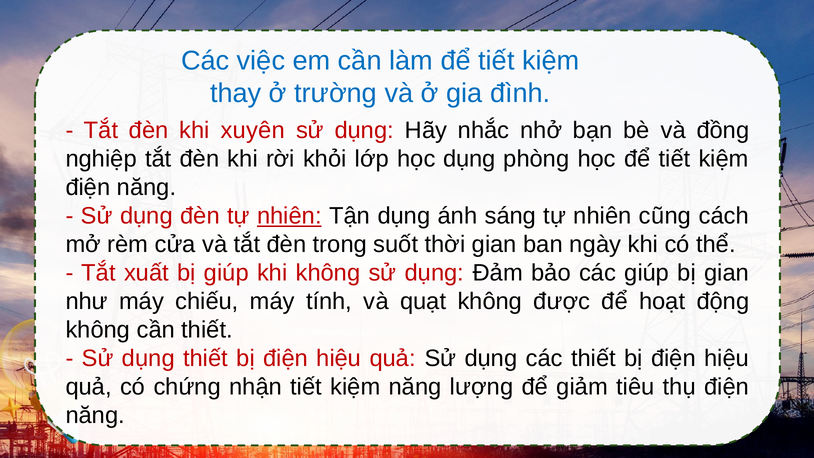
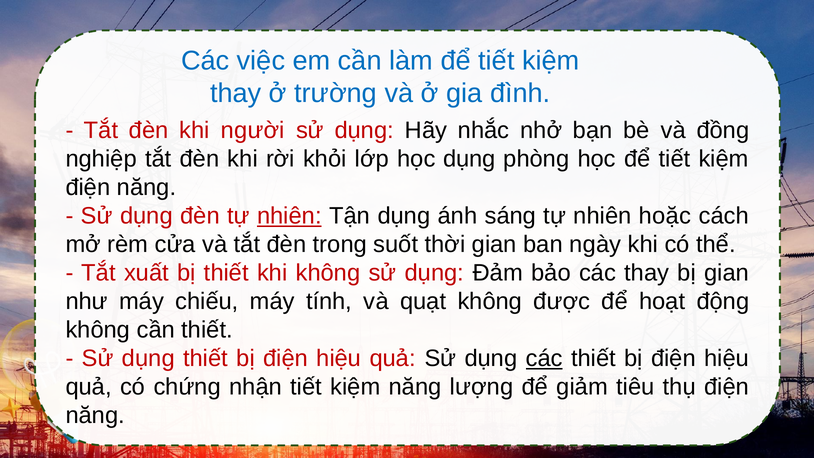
xuyên: xuyên -> người
cũng: cũng -> hoặc
bị giúp: giúp -> thiết
các giúp: giúp -> thay
các at (544, 358) underline: none -> present
